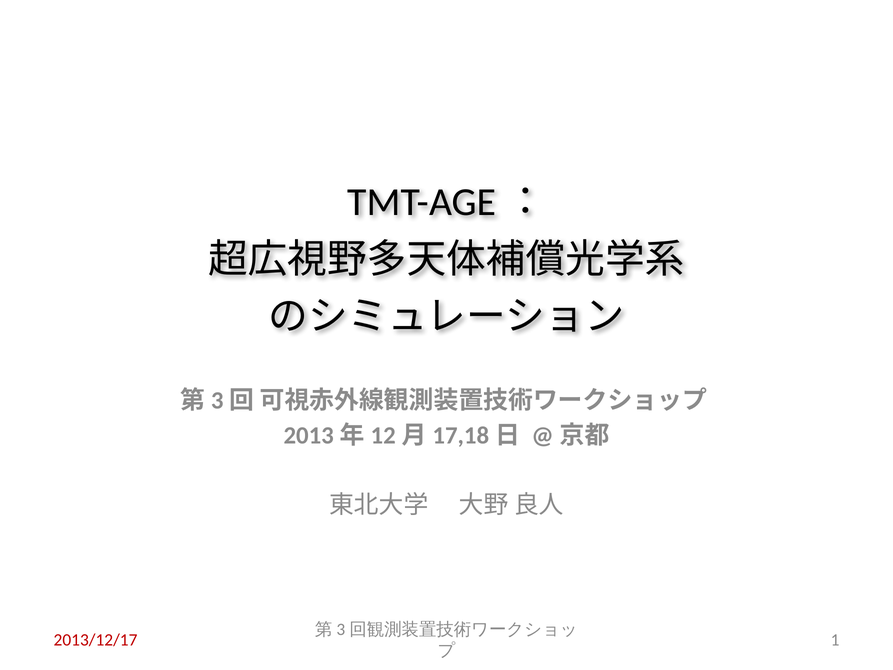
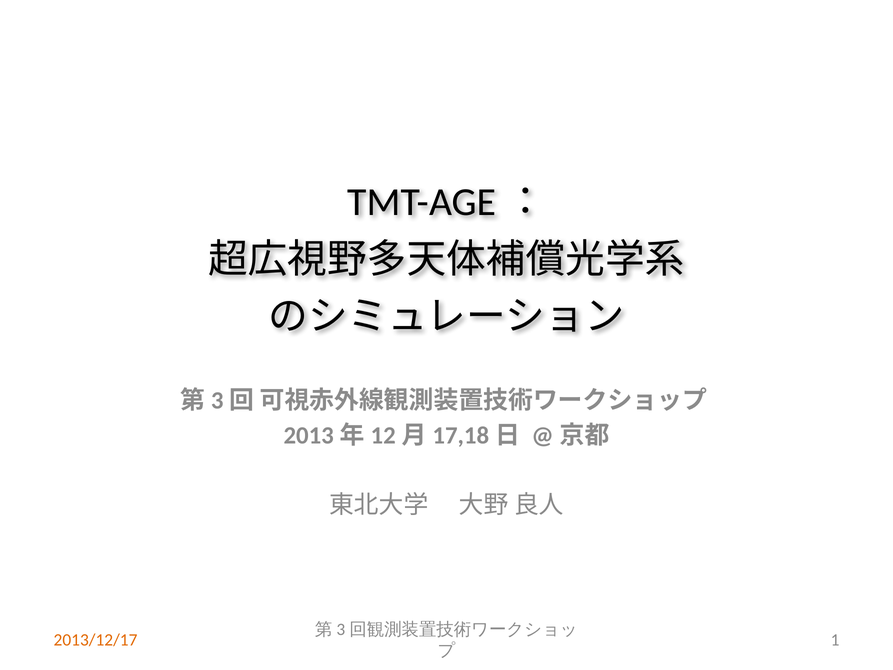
2013/12/17 colour: red -> orange
